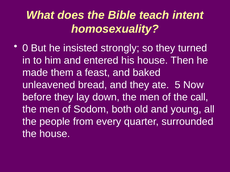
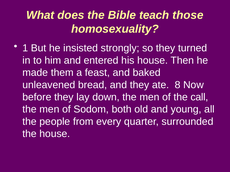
intent: intent -> those
0: 0 -> 1
5: 5 -> 8
